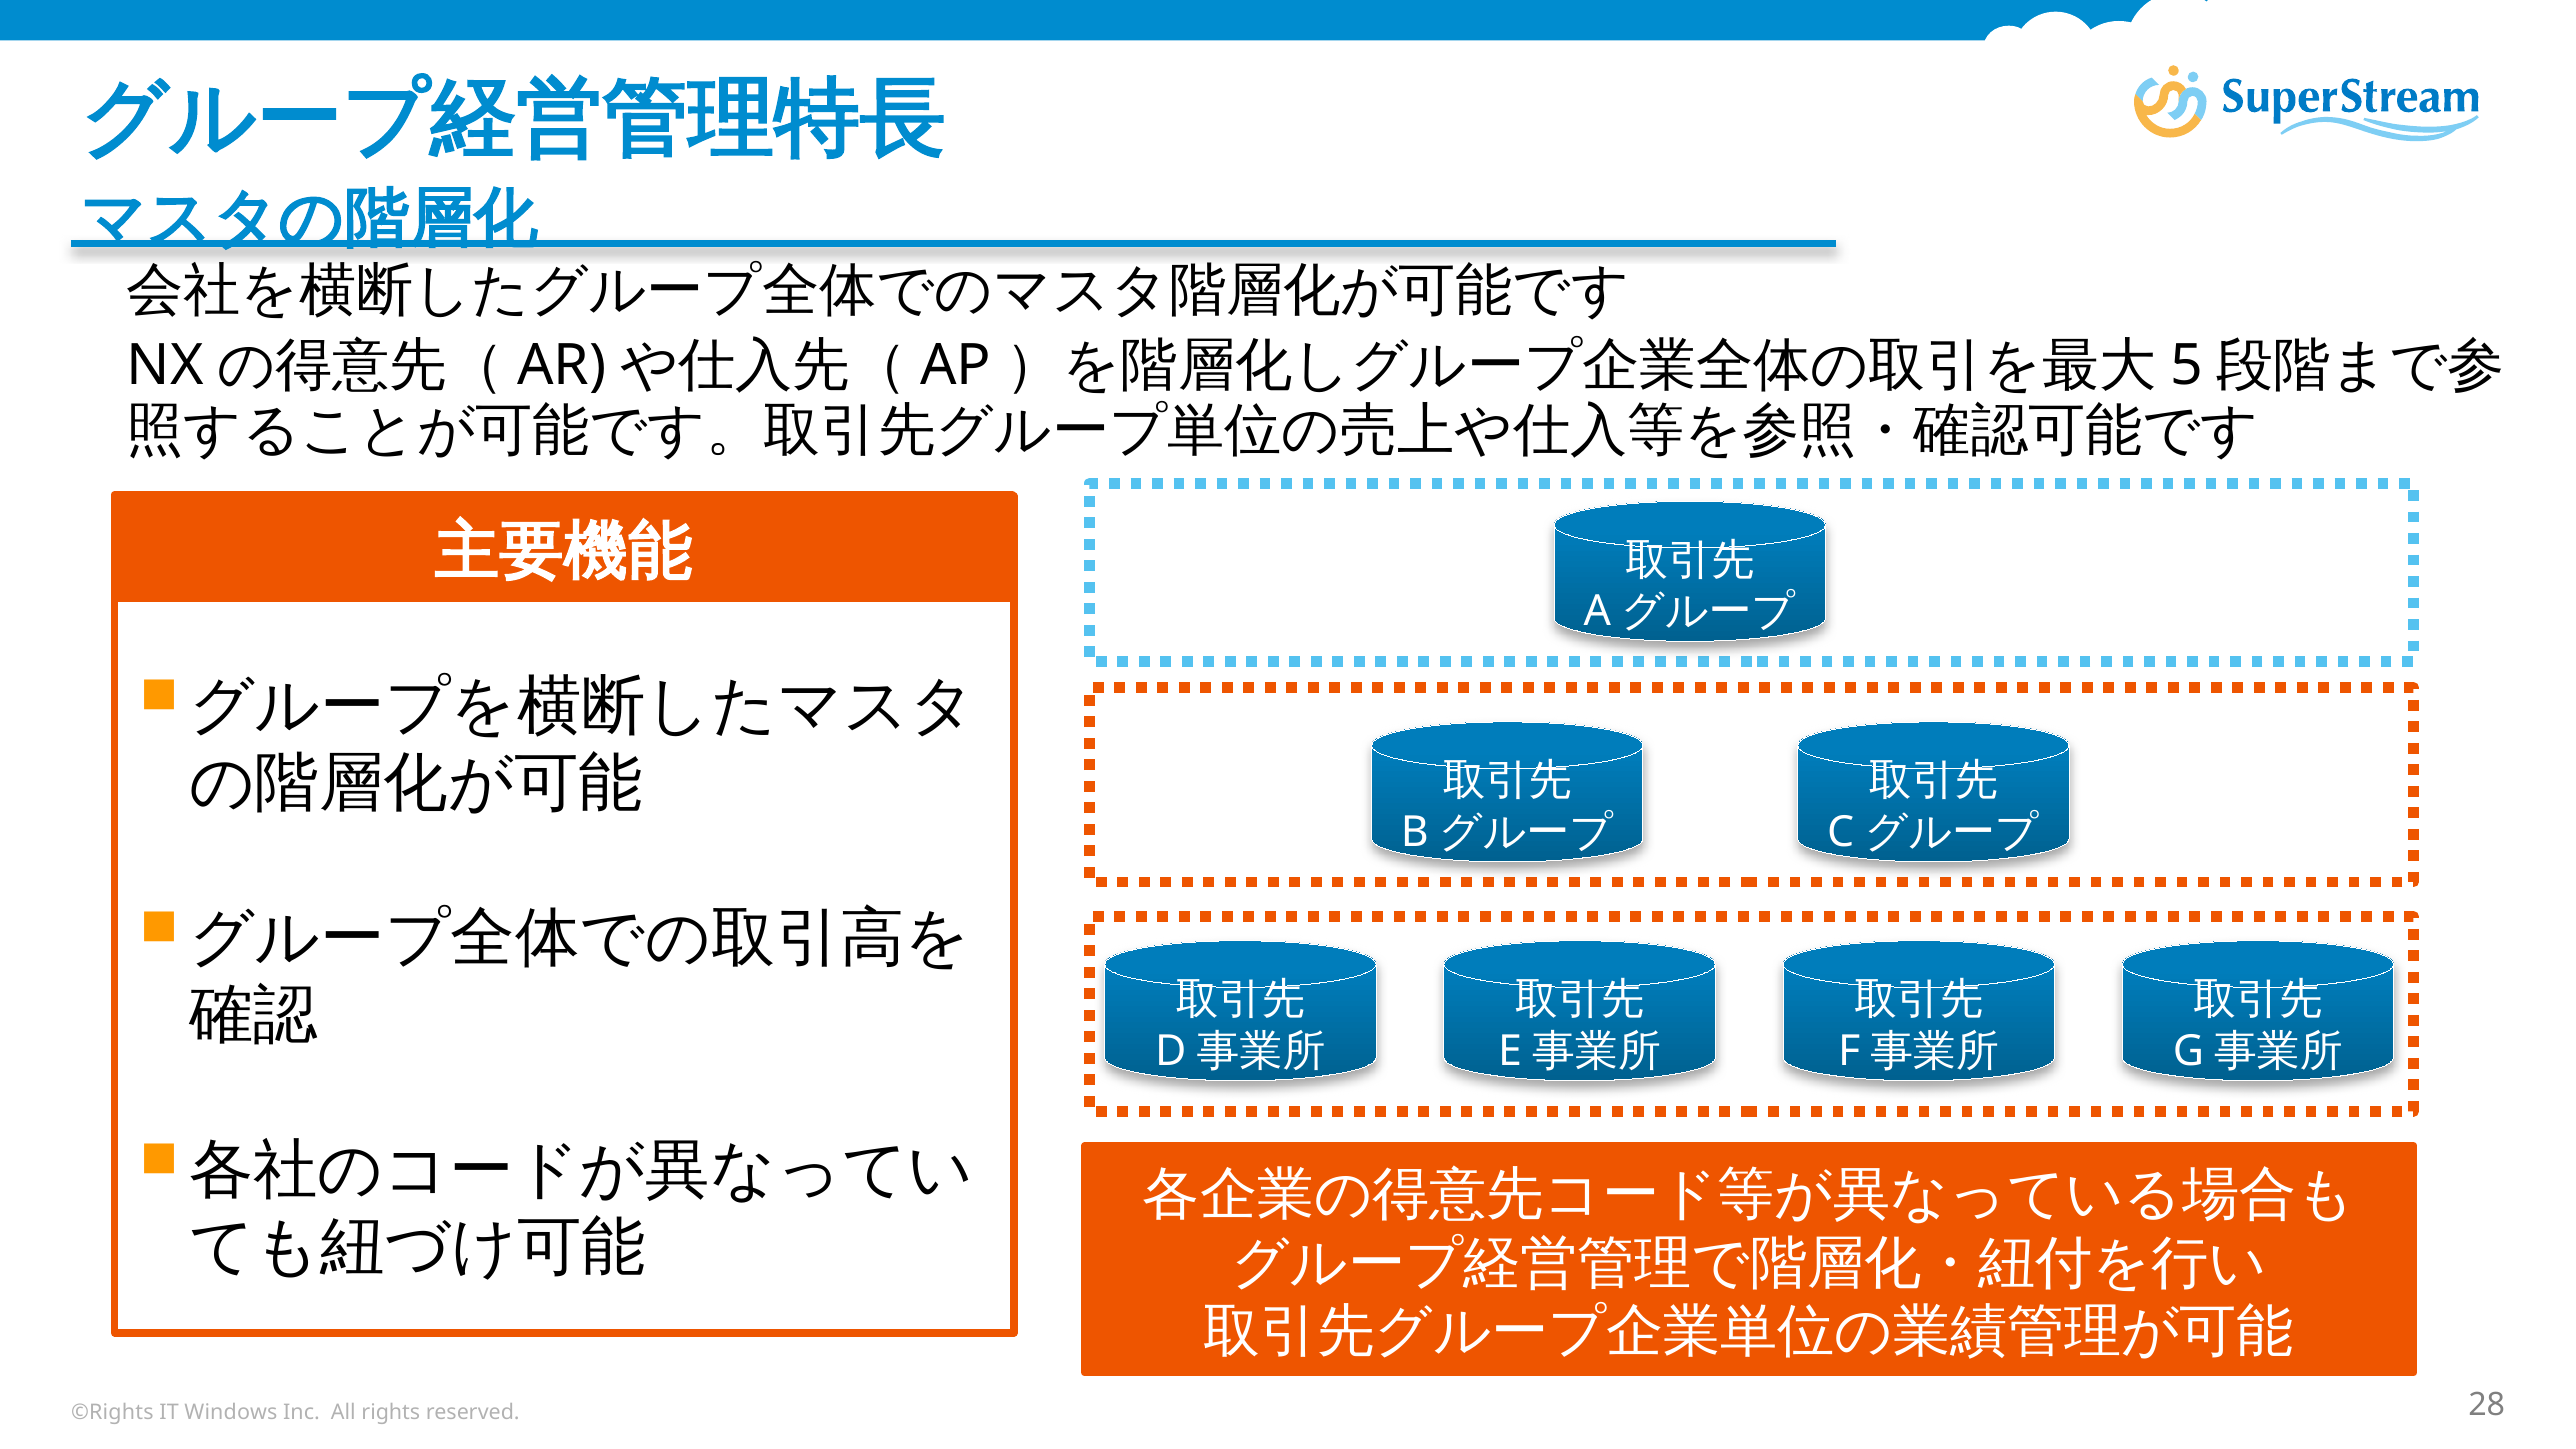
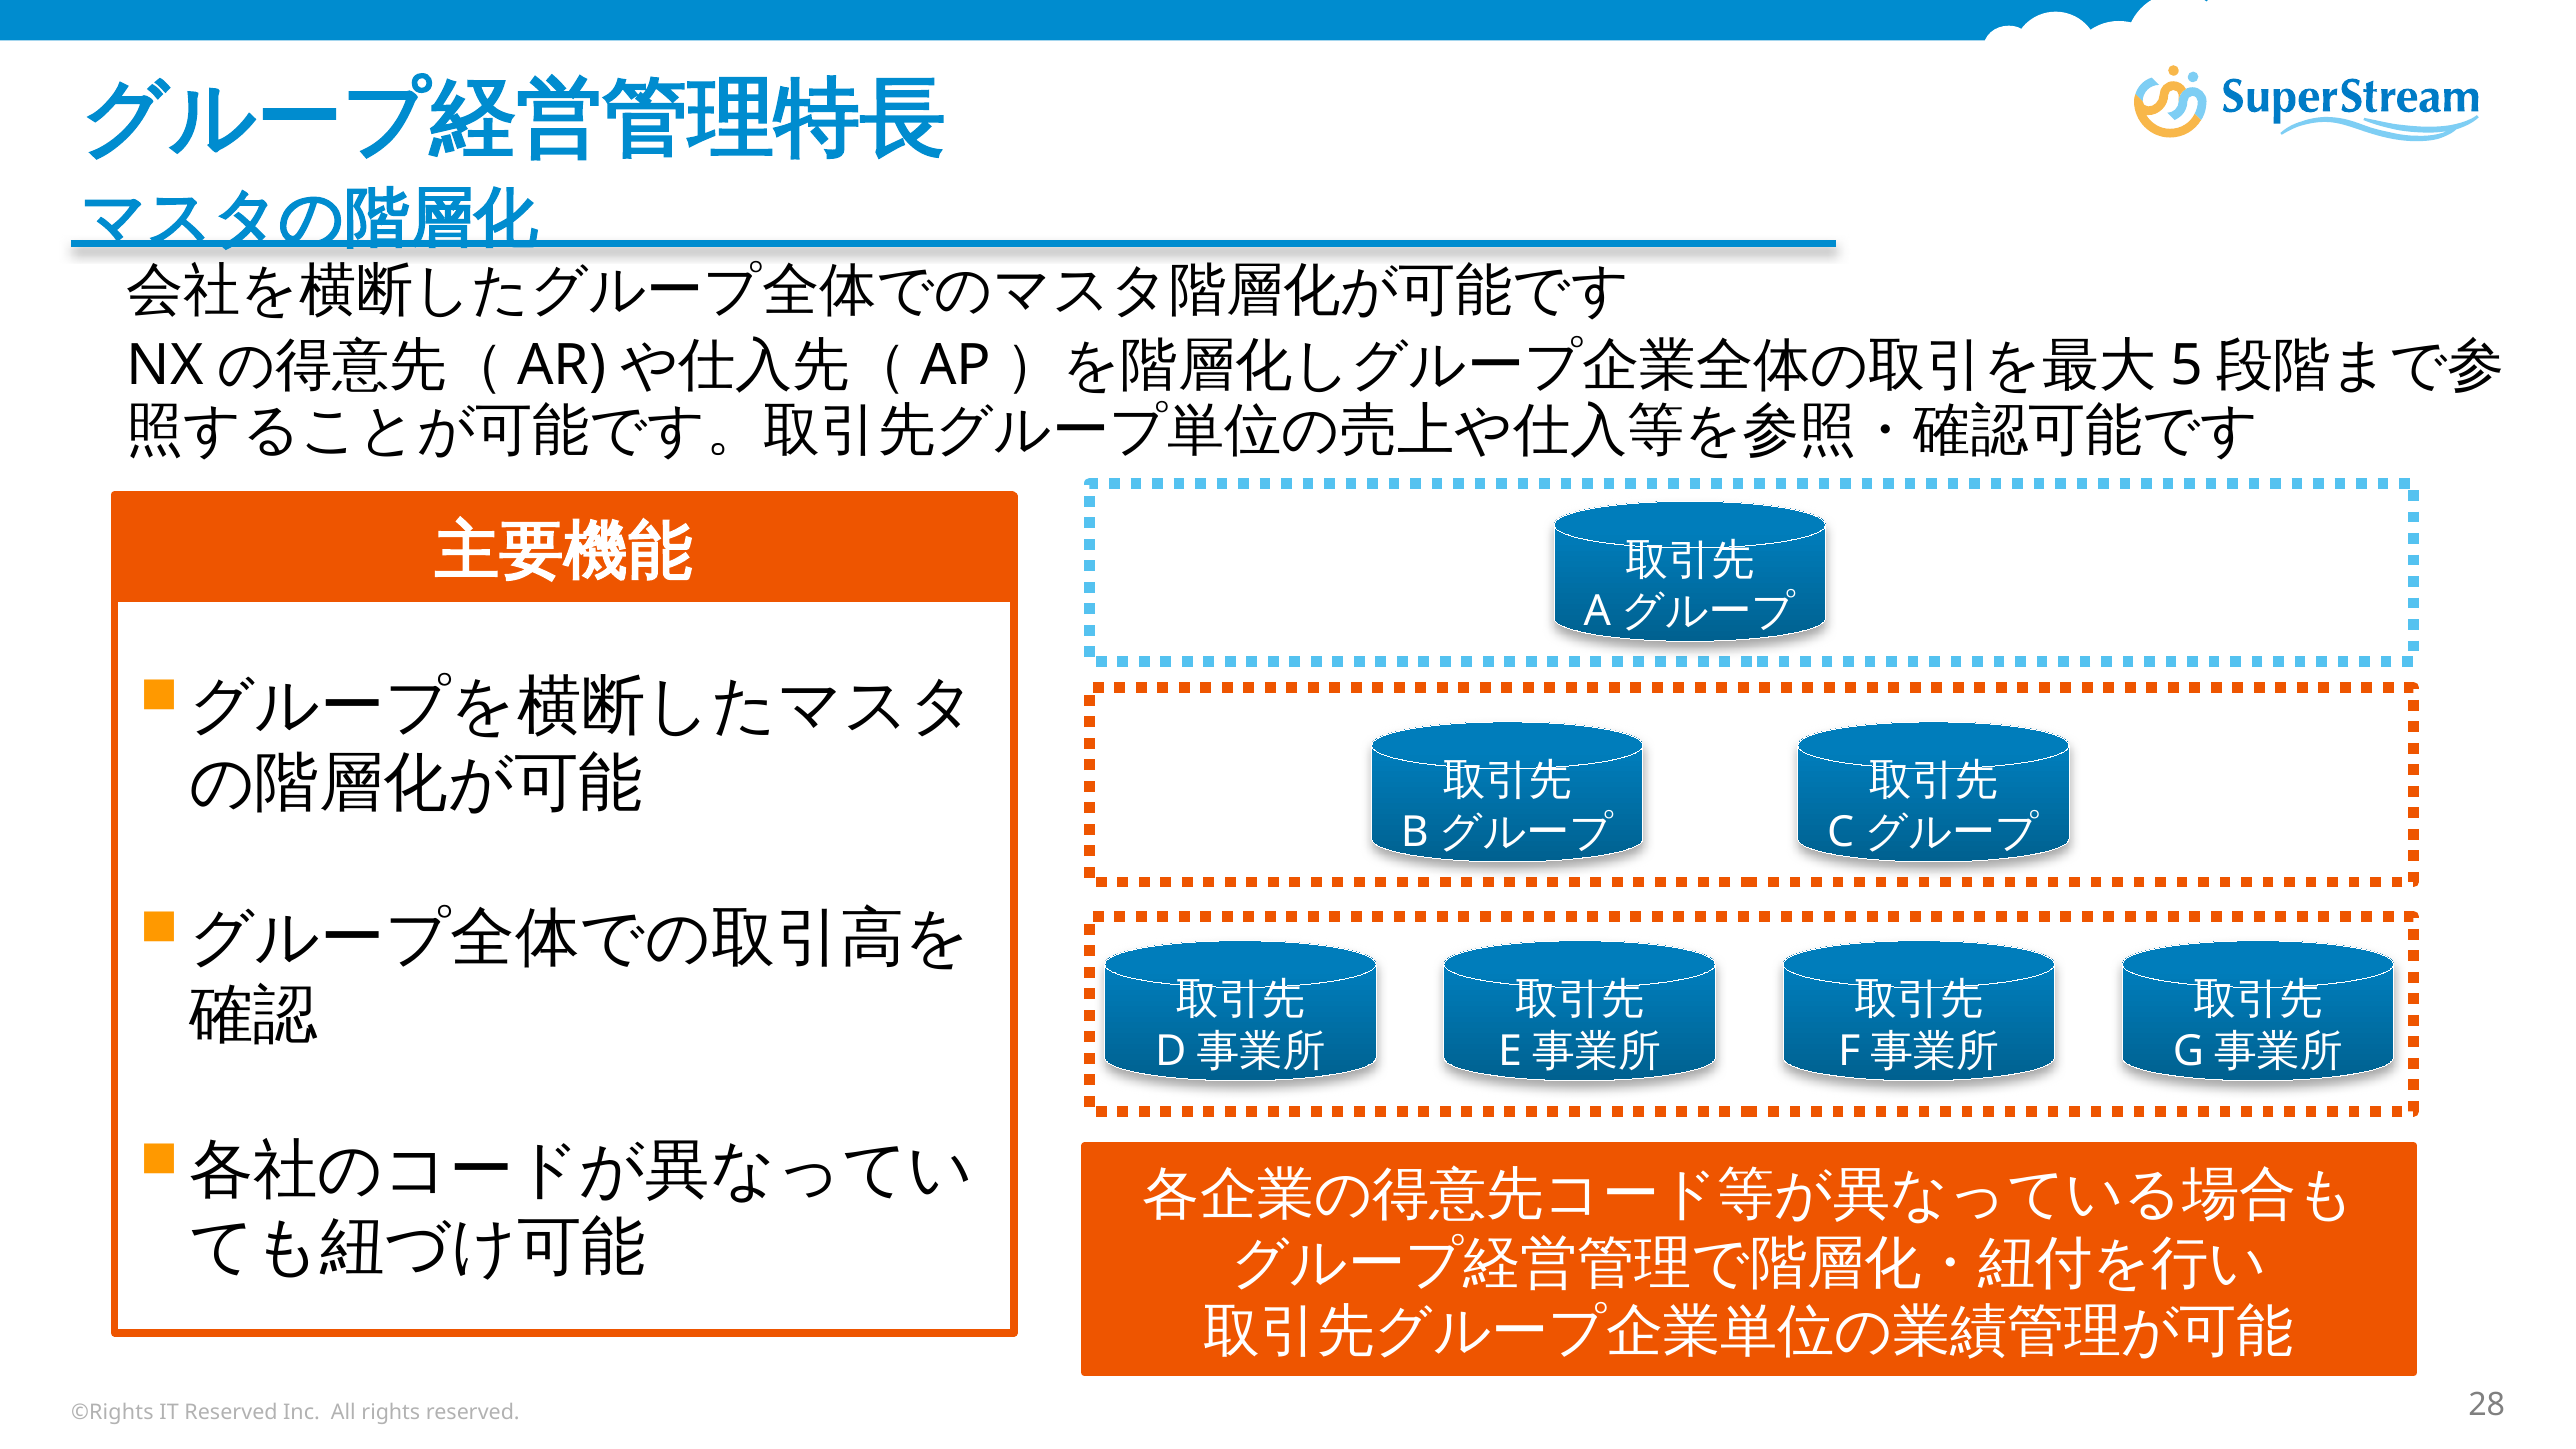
IT Windows: Windows -> Reserved
